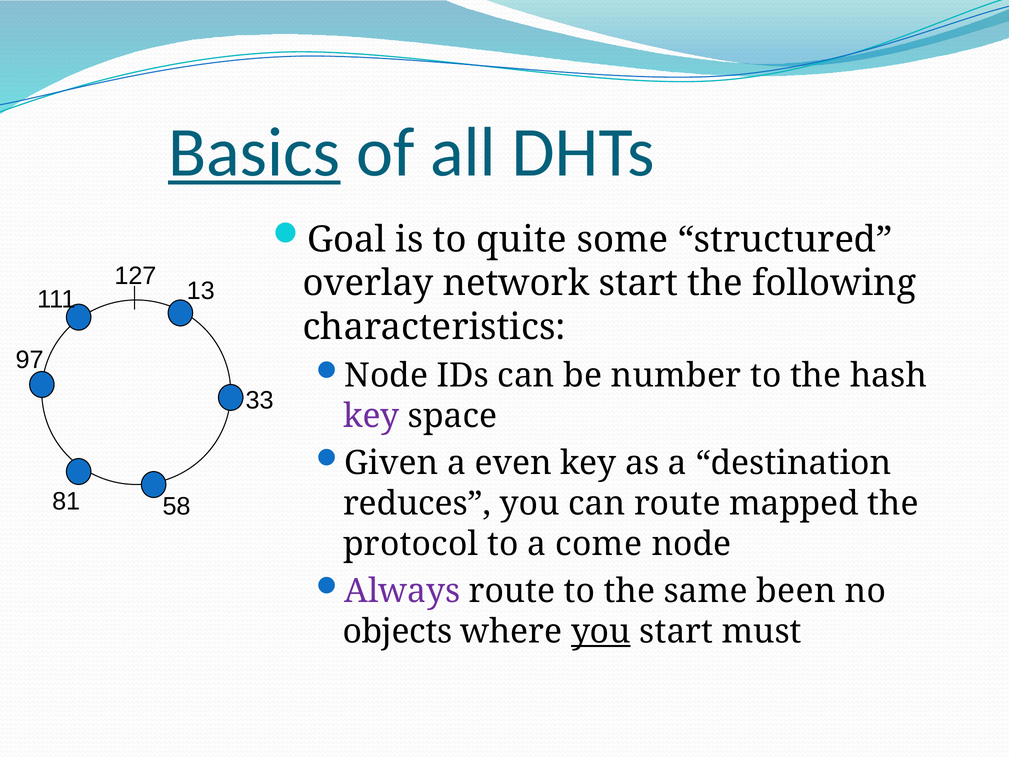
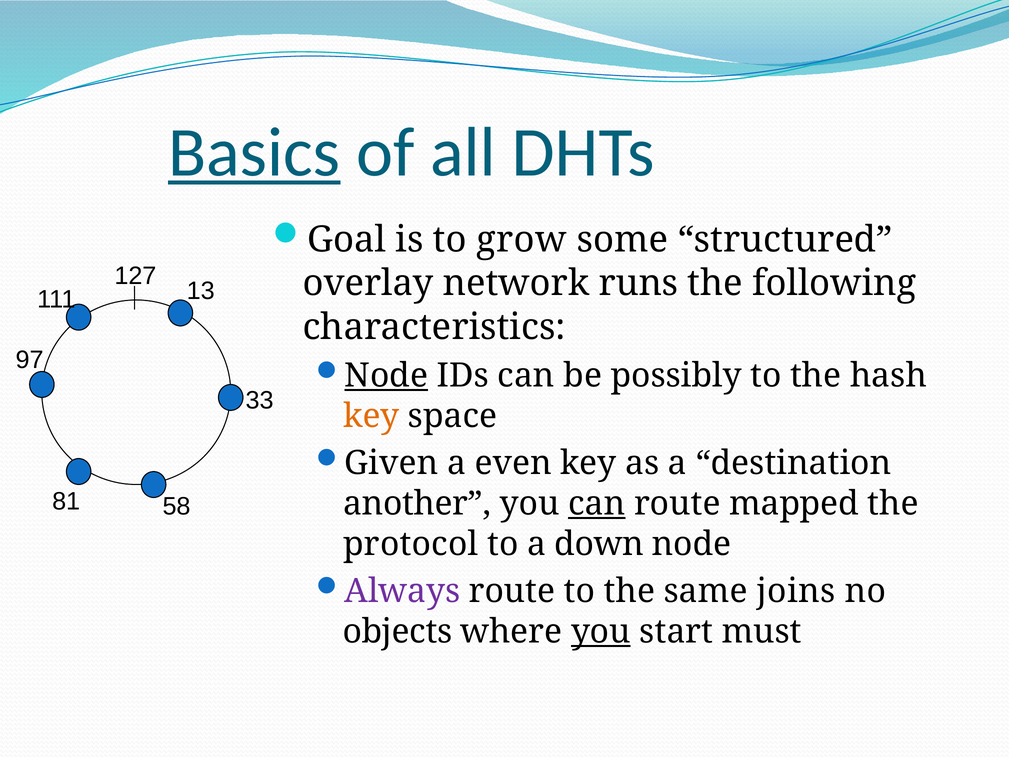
quite: quite -> grow
network start: start -> runs
Node at (386, 376) underline: none -> present
number: number -> possibly
key at (371, 416) colour: purple -> orange
reduces: reduces -> another
can at (597, 503) underline: none -> present
come: come -> down
been: been -> joins
